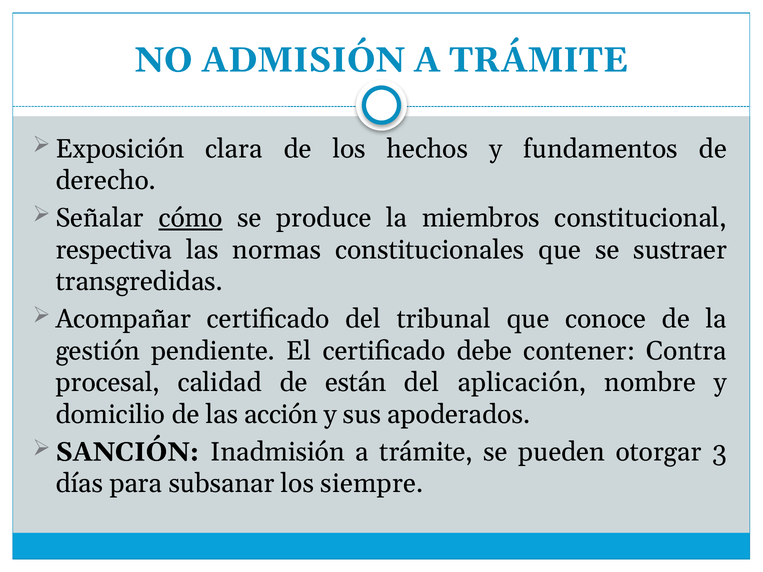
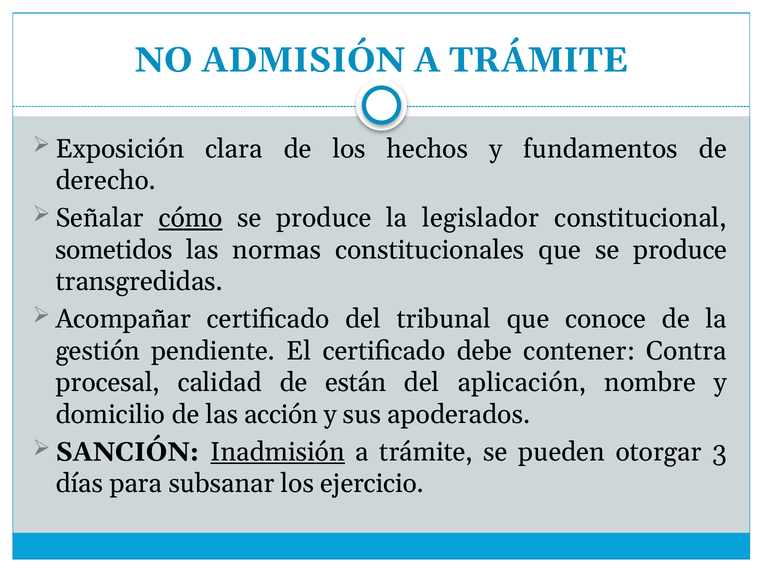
miembros: miembros -> legislador
respectiva: respectiva -> sometidos
que se sustraer: sustraer -> produce
Inadmisión underline: none -> present
siempre: siempre -> ejercicio
